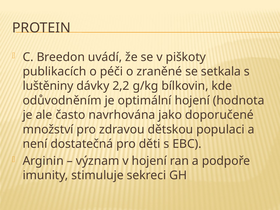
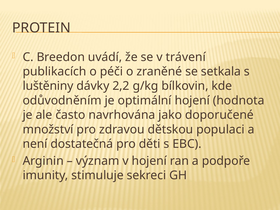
piškoty: piškoty -> trávení
